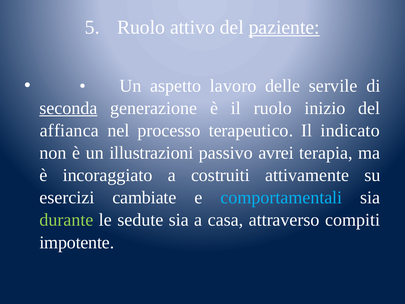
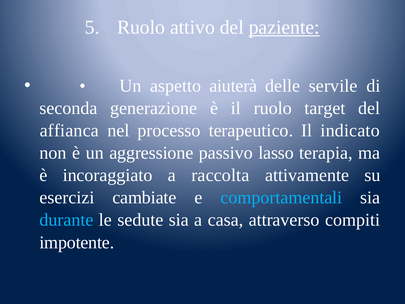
lavoro: lavoro -> aiuterà
seconda underline: present -> none
inizio: inizio -> target
illustrazioni: illustrazioni -> aggressione
avrei: avrei -> lasso
costruiti: costruiti -> raccolta
durante colour: light green -> light blue
